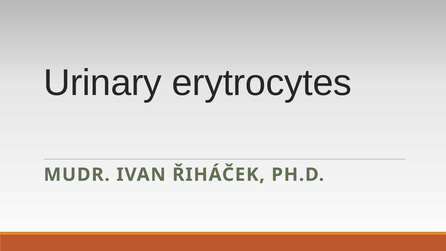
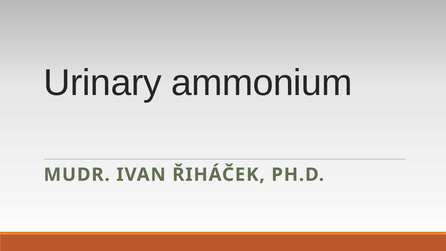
erytrocytes: erytrocytes -> ammonium
